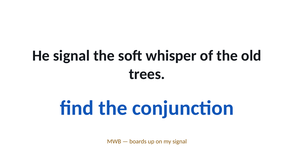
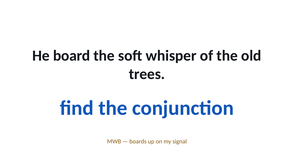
He signal: signal -> board
